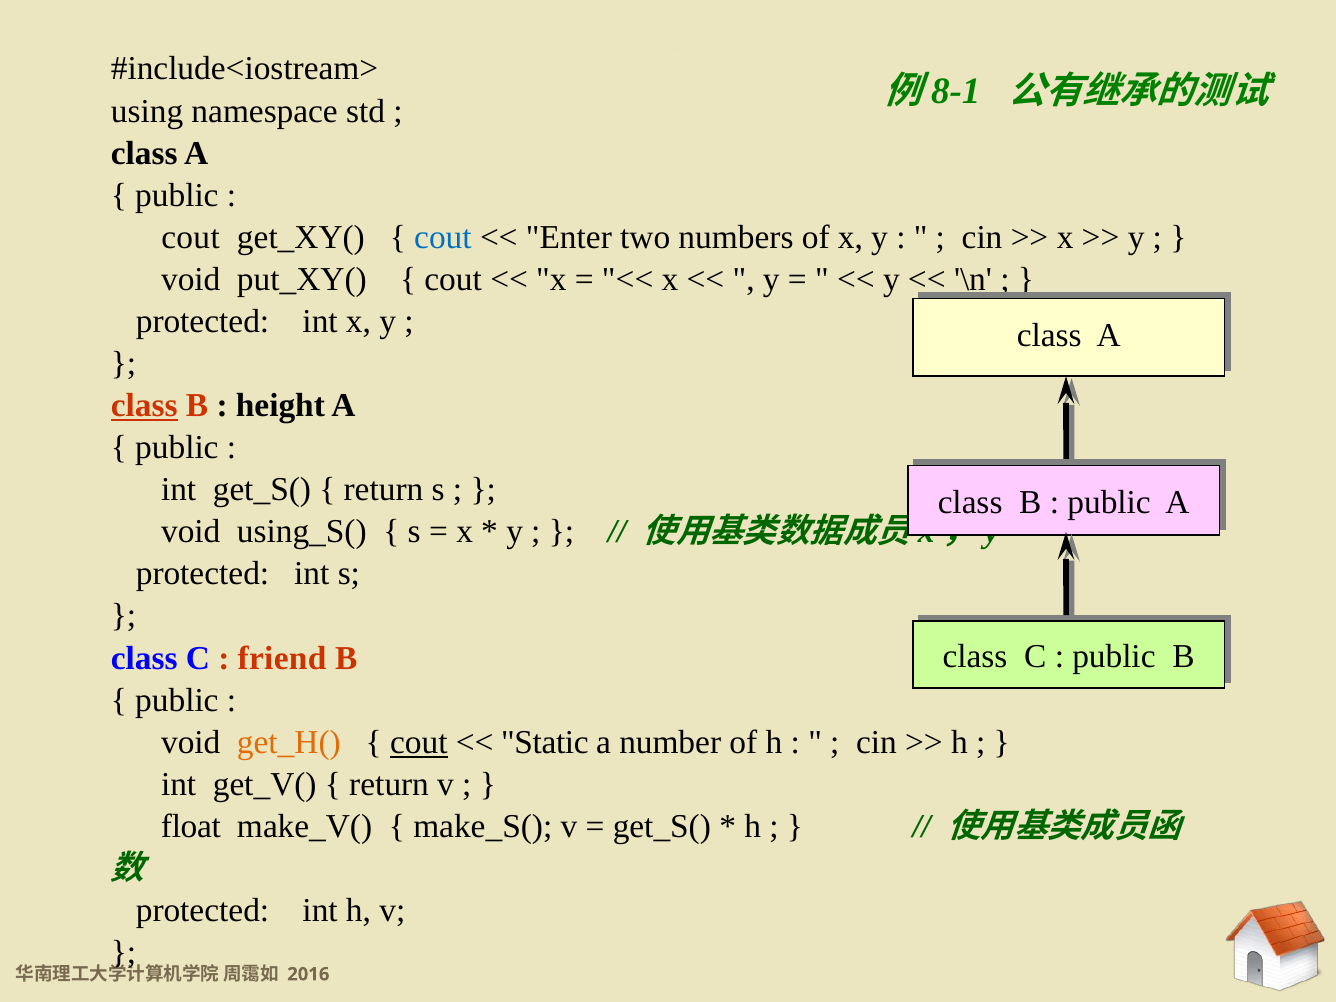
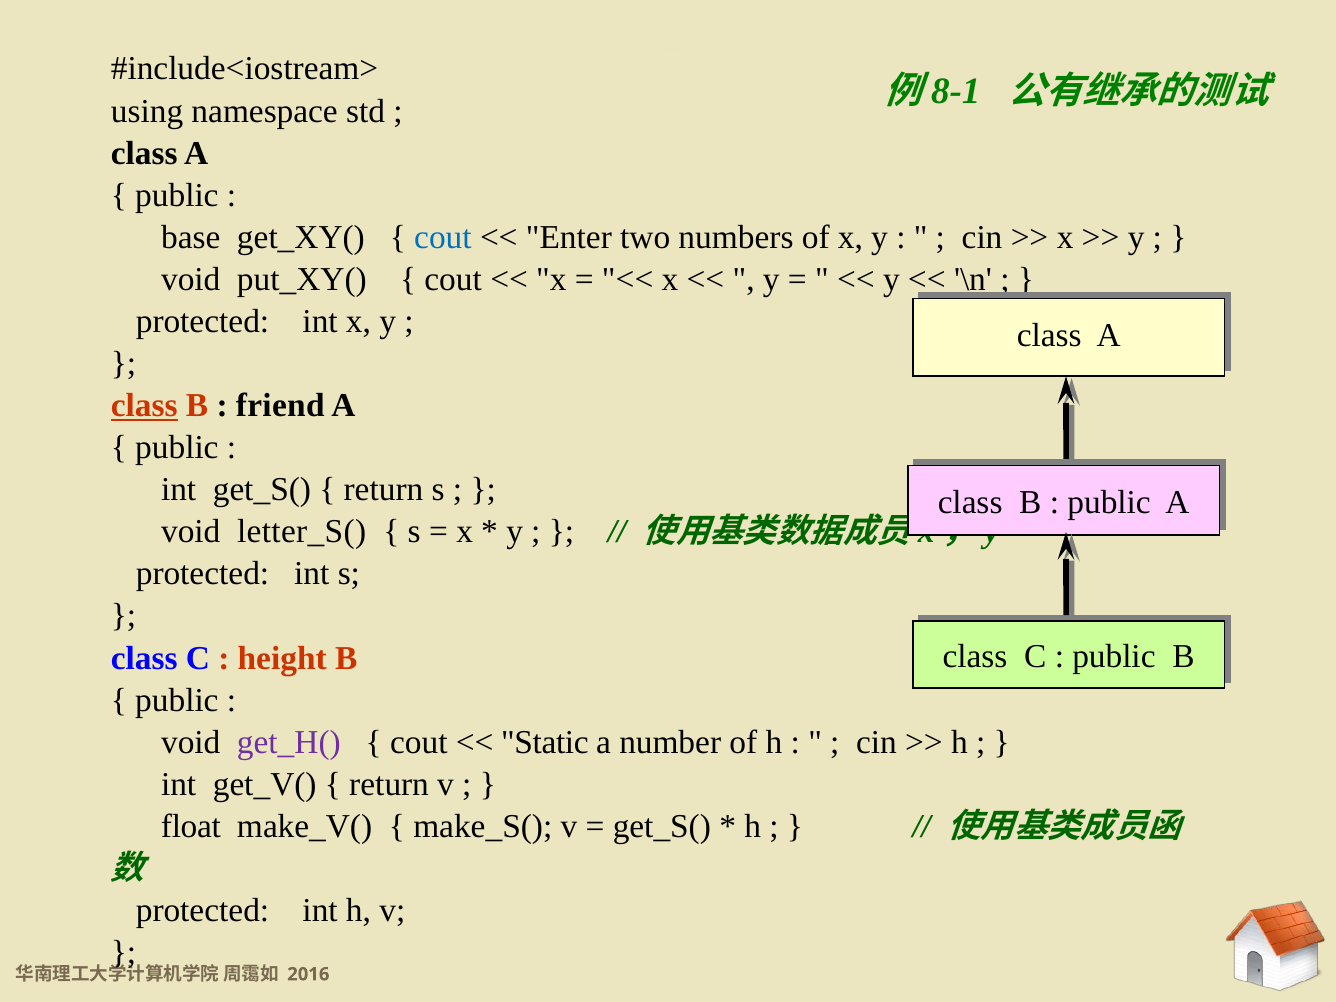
cout at (191, 237): cout -> base
height: height -> friend
using_S(: using_S( -> letter_S(
friend: friend -> height
get_H( colour: orange -> purple
cout at (419, 742) underline: present -> none
